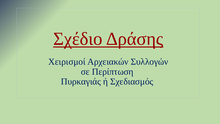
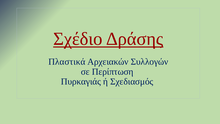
Χειρισμοί: Χειρισμοί -> Πλαστικά
